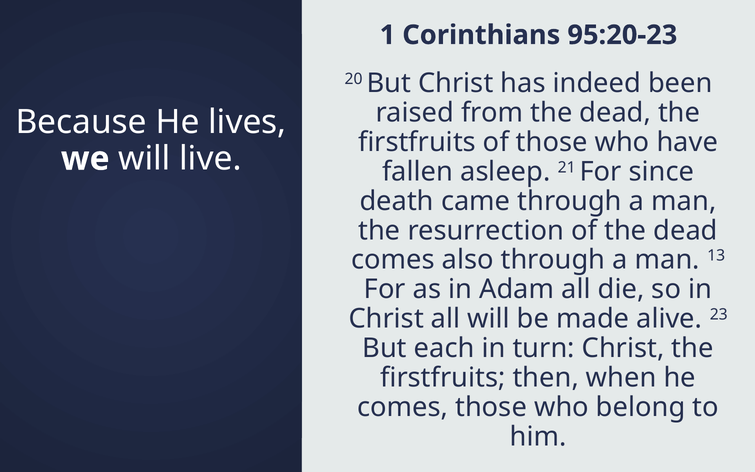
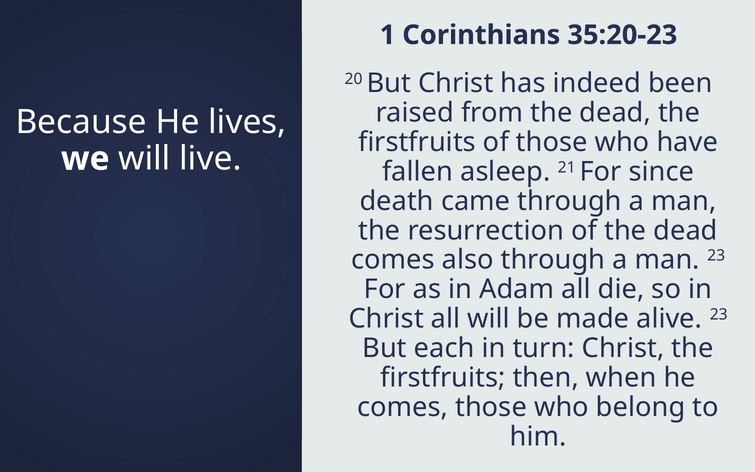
95:20-23: 95:20-23 -> 35:20-23
man 13: 13 -> 23
